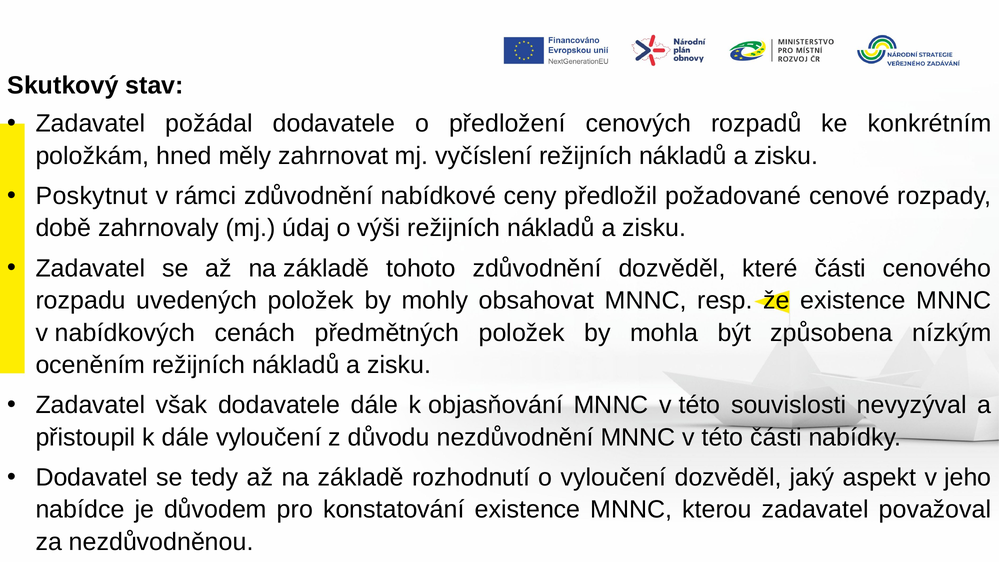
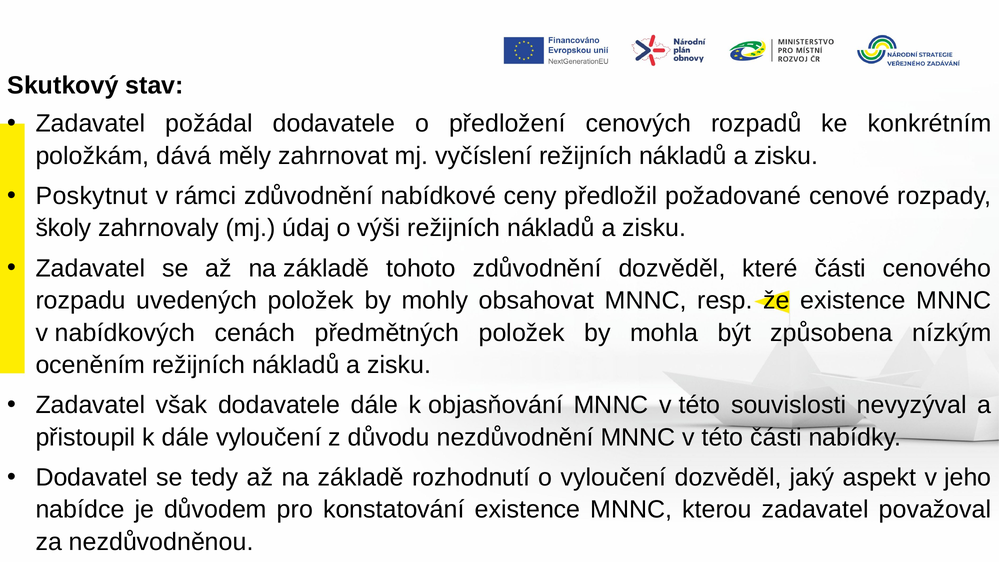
hned: hned -> dává
době: době -> školy
